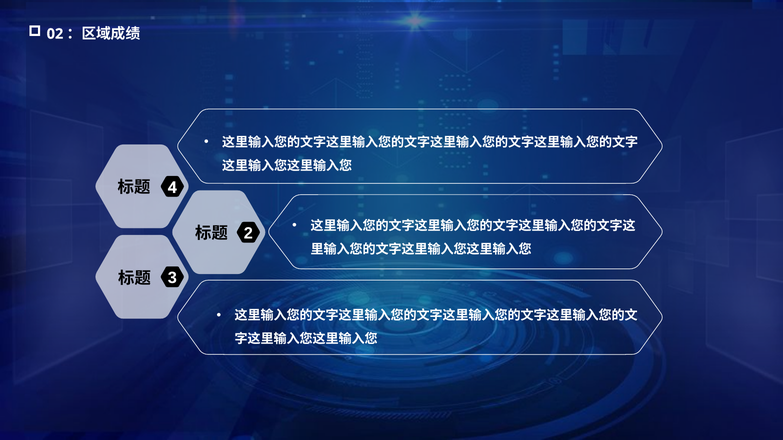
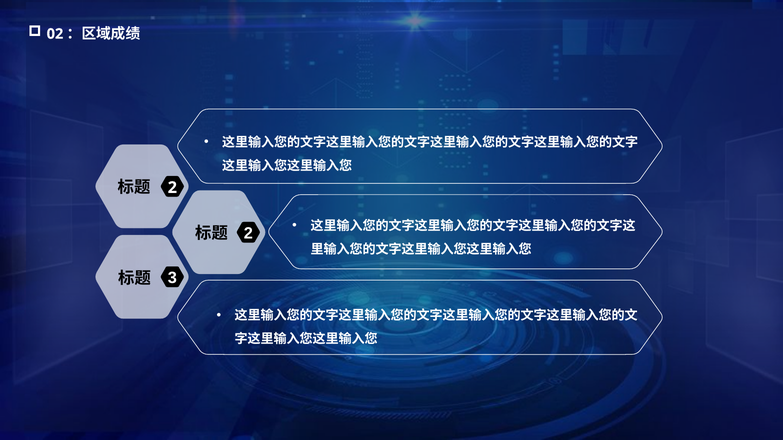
4 at (172, 188): 4 -> 2
